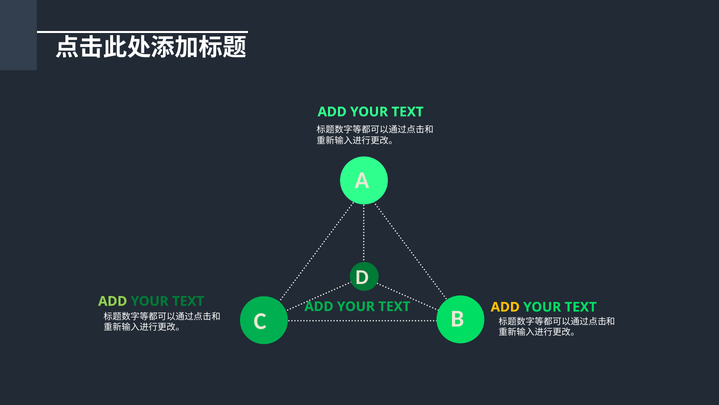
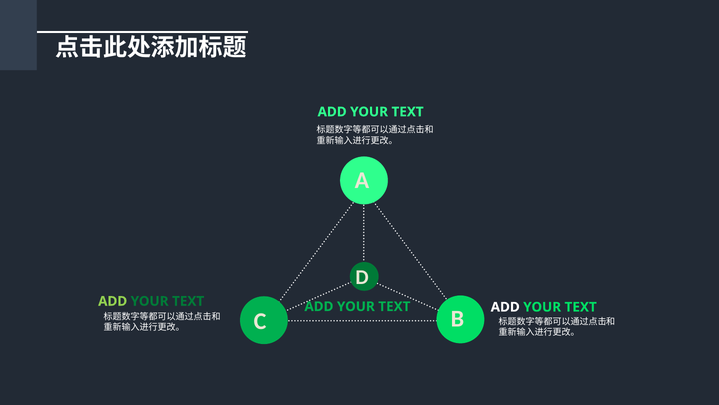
ADD at (505, 307) colour: yellow -> white
